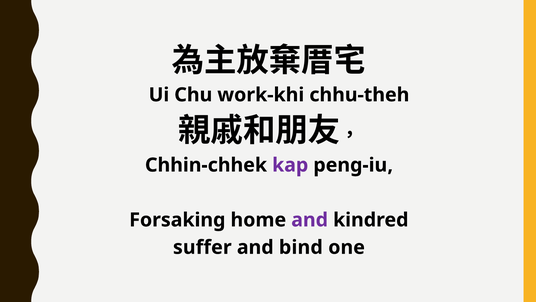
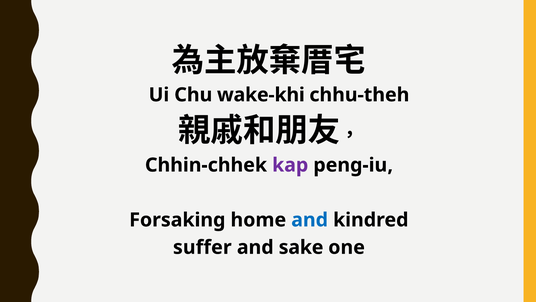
work-khi: work-khi -> wake-khi
and at (310, 220) colour: purple -> blue
bind: bind -> sake
